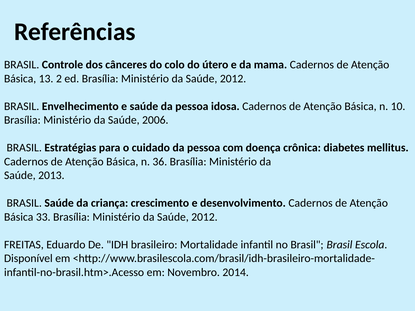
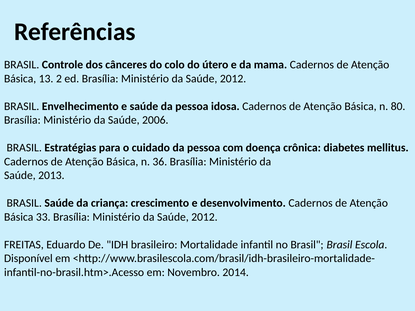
10: 10 -> 80
